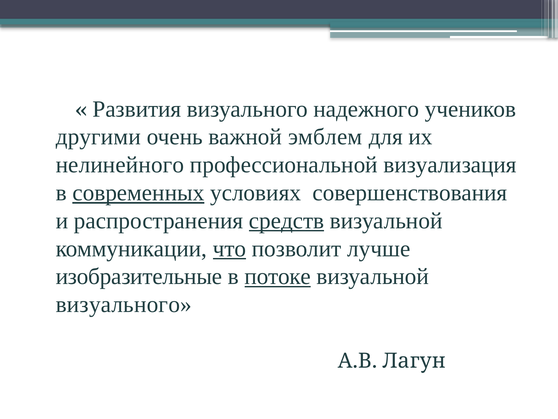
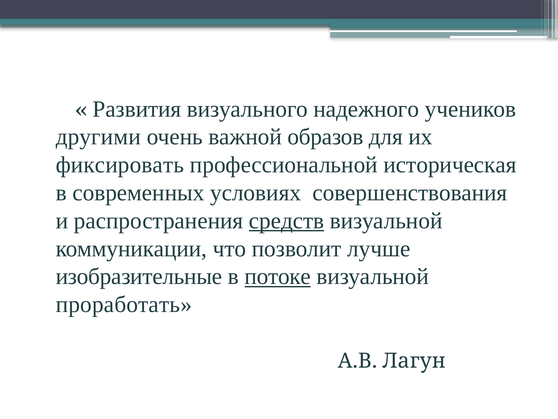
эмблем: эмблем -> образов
нелинейного: нелинейного -> фиксировать
визуализация: визуализация -> историческая
современных underline: present -> none
что underline: present -> none
визуального at (124, 304): визуального -> проработать
